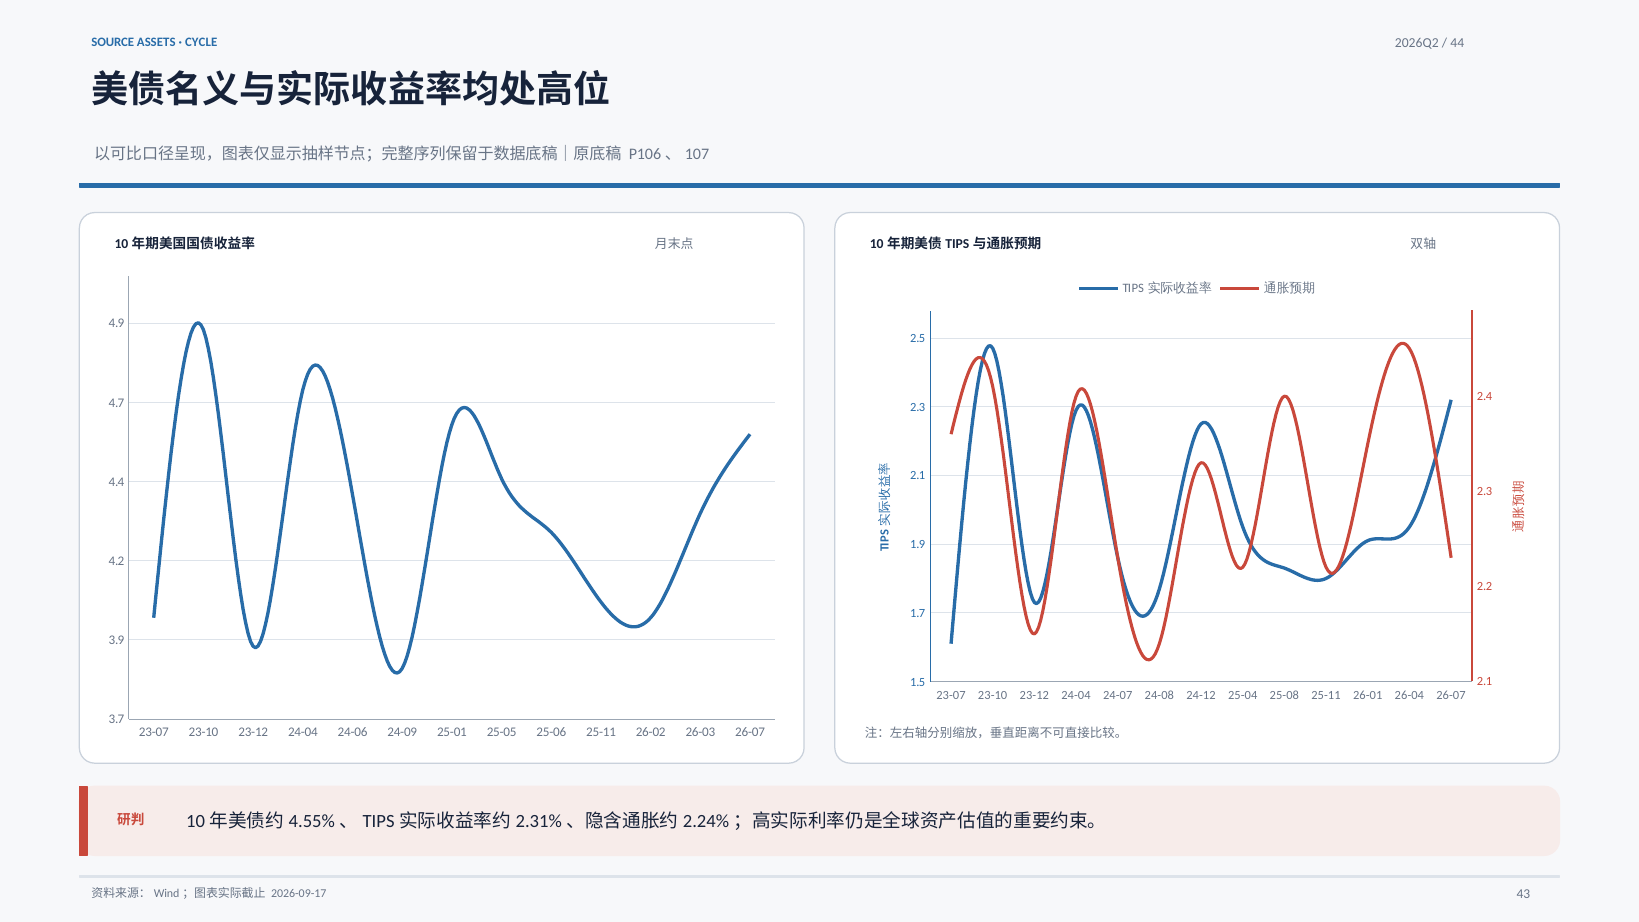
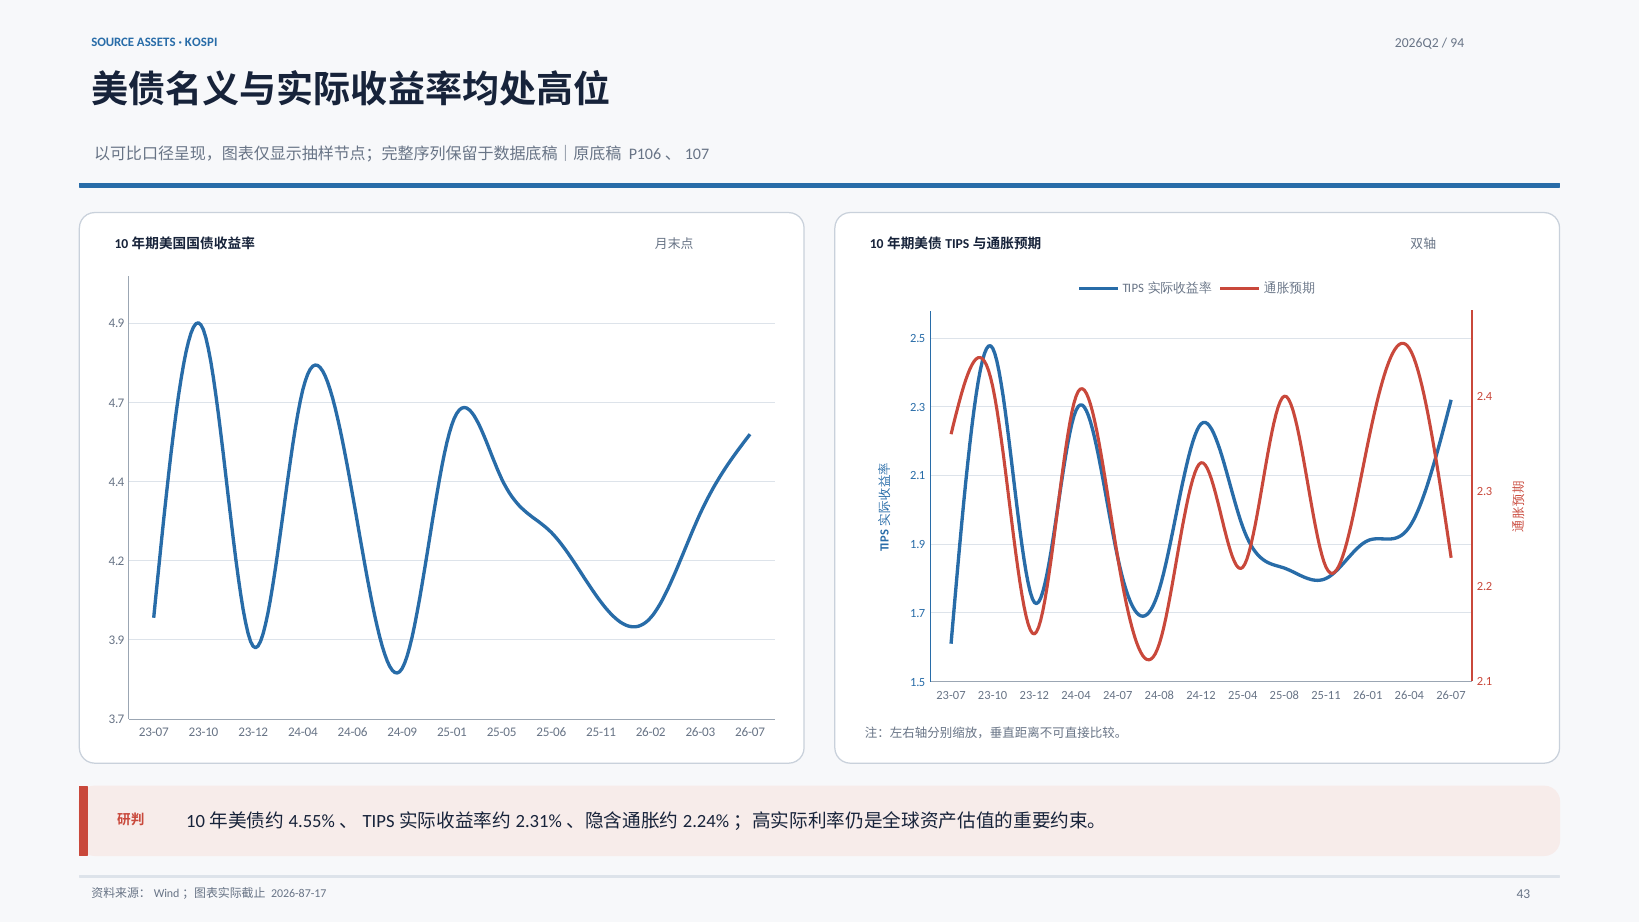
CYCLE: CYCLE -> KOSPI
44: 44 -> 94
2026-09-17: 2026-09-17 -> 2026-87-17
